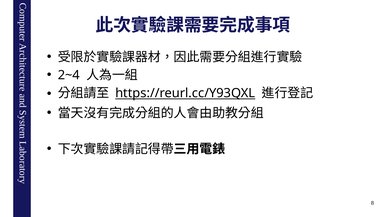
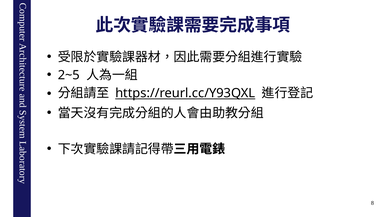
2~4: 2~4 -> 2~5
